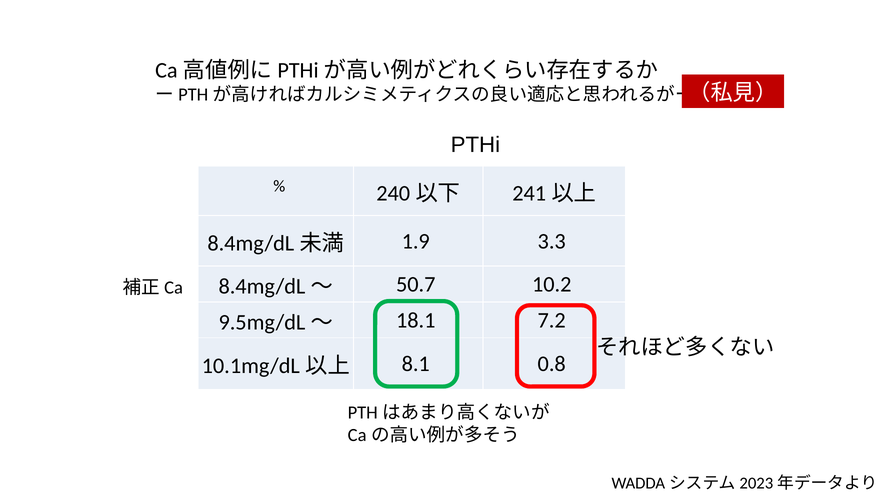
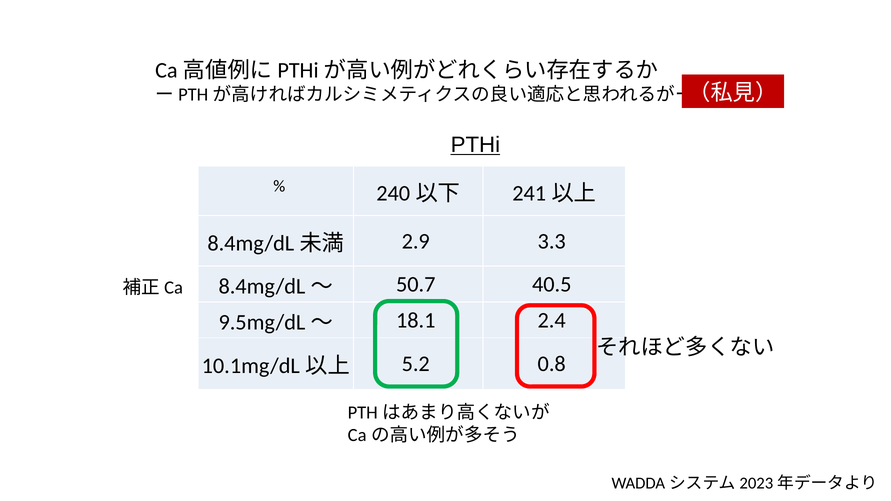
PTHi underline: none -> present
1.9: 1.9 -> 2.9
10.2: 10.2 -> 40.5
7.2: 7.2 -> 2.4
8.1: 8.1 -> 5.2
